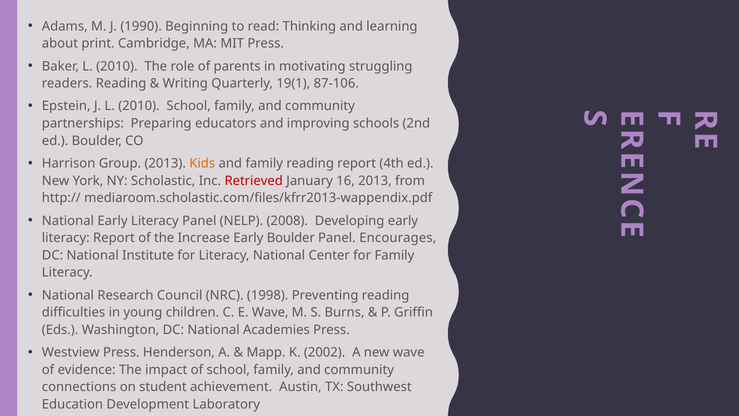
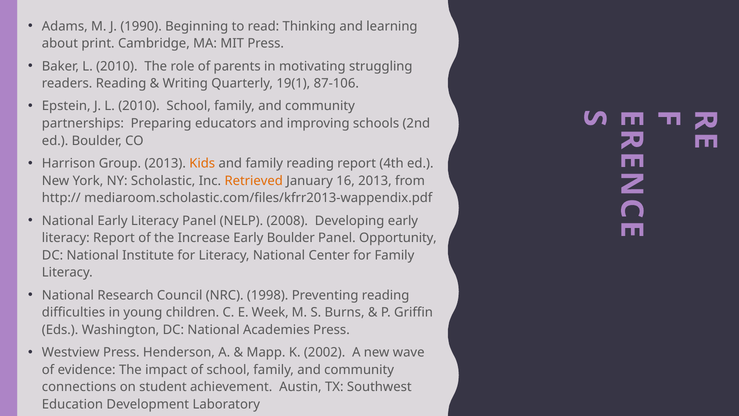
Retrieved colour: red -> orange
Encourages: Encourages -> Opportunity
E Wave: Wave -> Week
